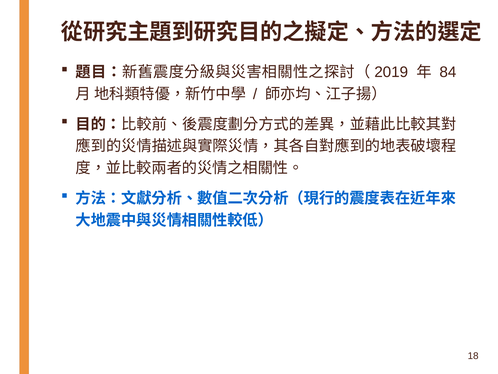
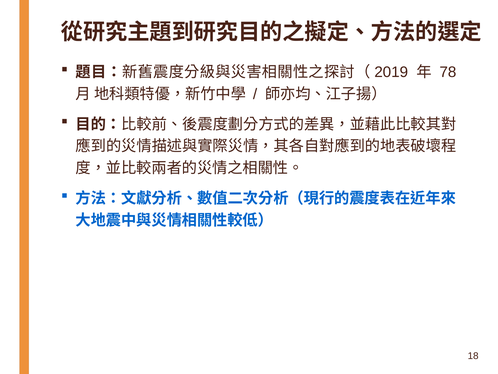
84: 84 -> 78
